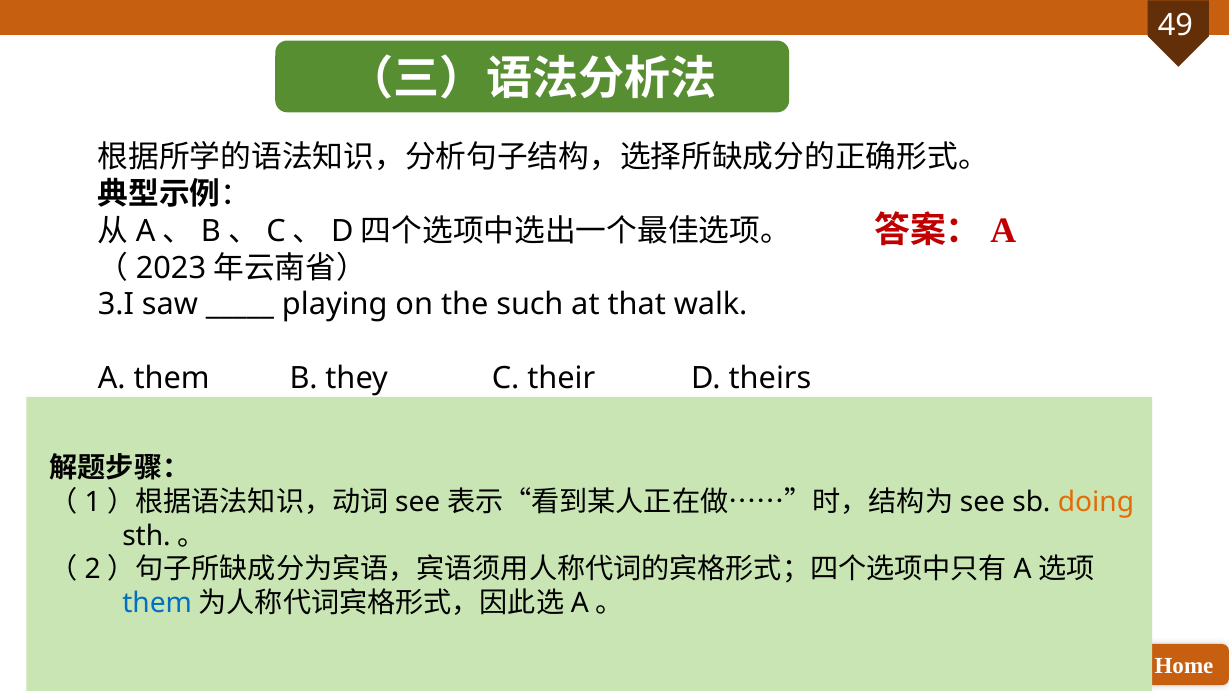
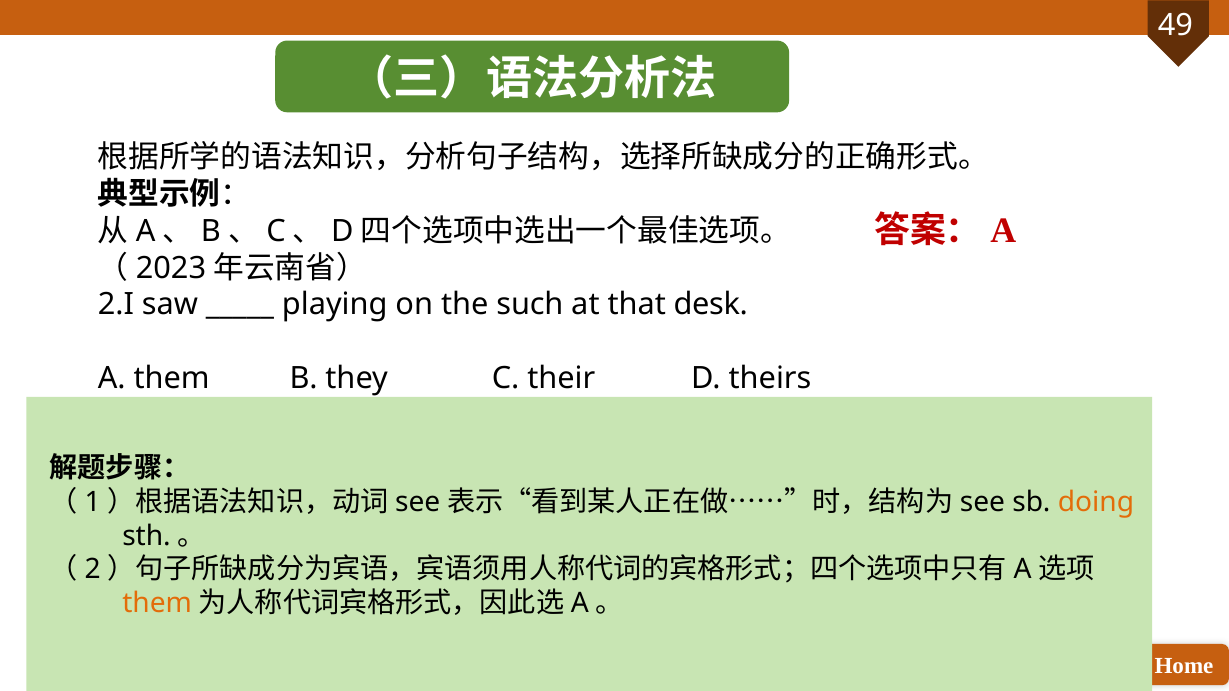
3.I: 3.I -> 2.I
walk: walk -> desk
them at (157, 604) colour: blue -> orange
